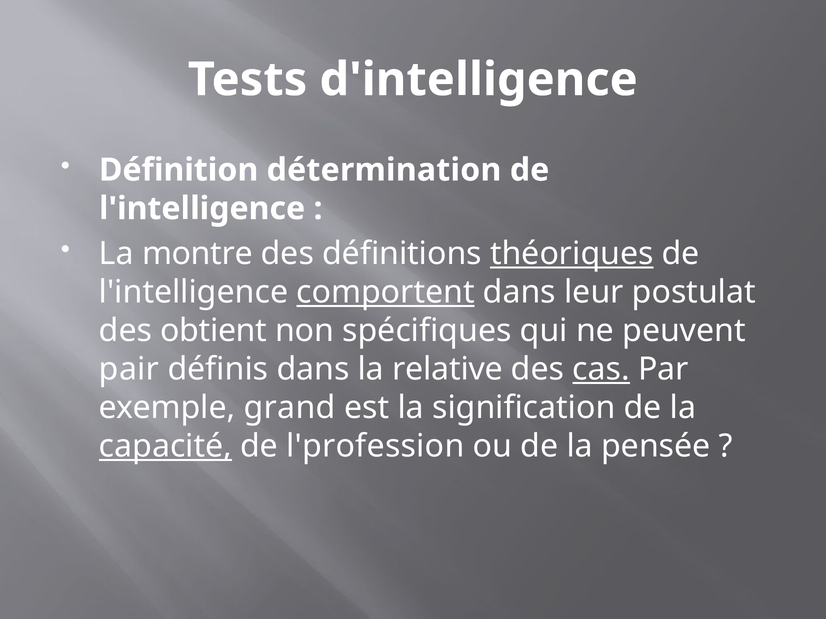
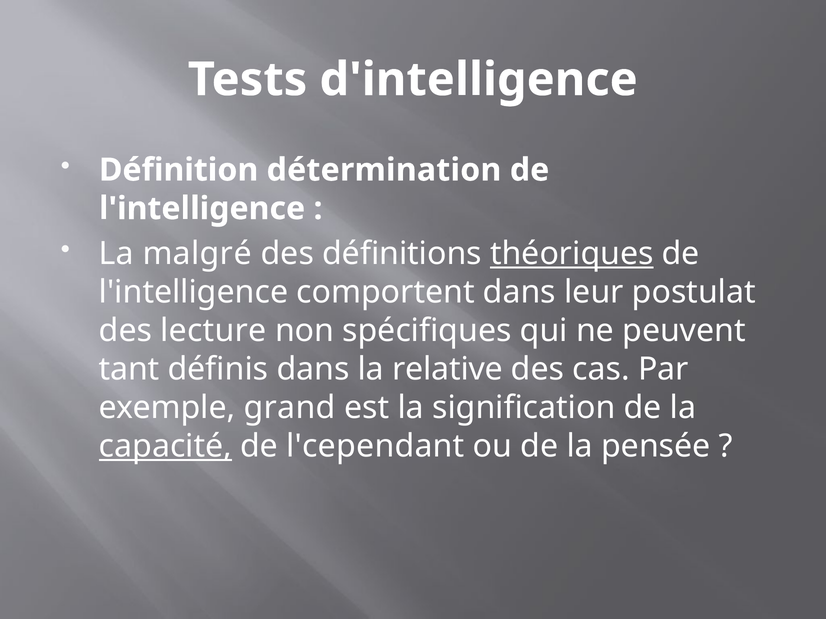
montre: montre -> malgré
comportent underline: present -> none
obtient: obtient -> lecture
pair: pair -> tant
cas underline: present -> none
l'profession: l'profession -> l'cependant
